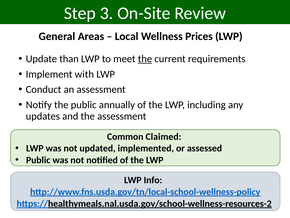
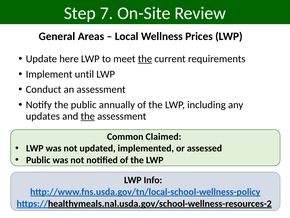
3: 3 -> 7
than: than -> here
with: with -> until
the at (88, 116) underline: none -> present
